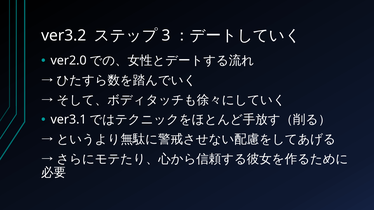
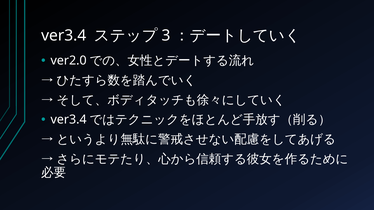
ver3.2 at (64, 36): ver3.2 -> ver3.4
ver3.1 at (69, 120): ver3.1 -> ver3.4
